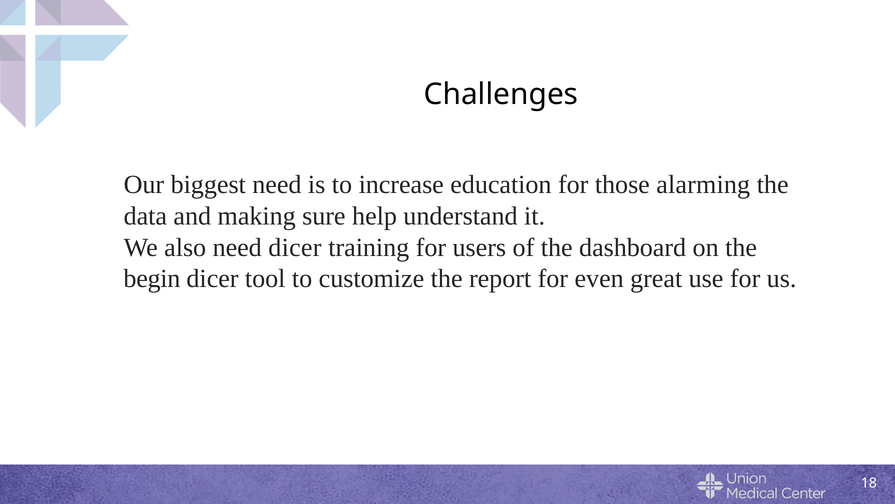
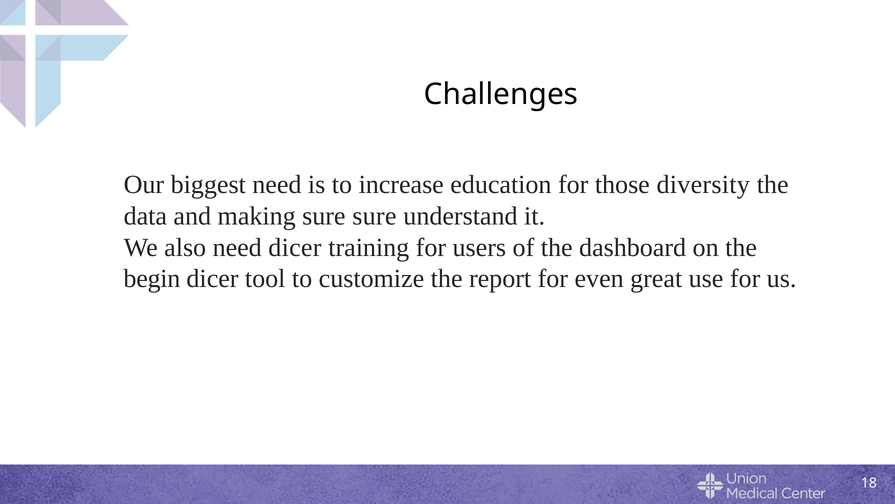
alarming: alarming -> diversity
sure help: help -> sure
